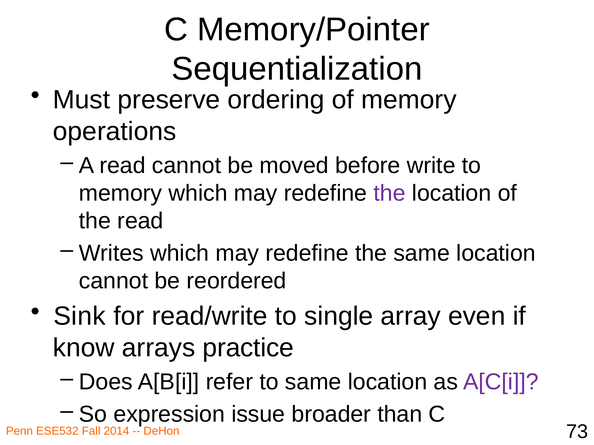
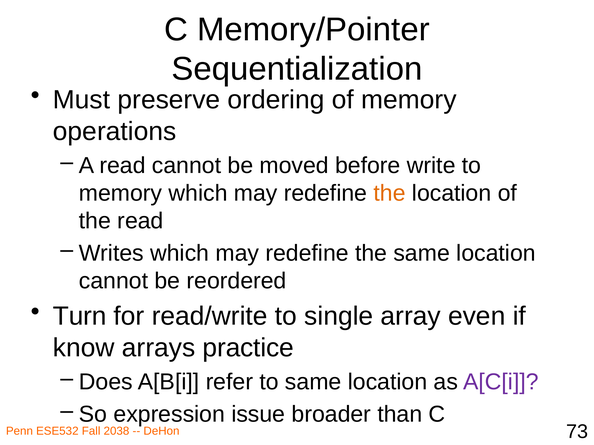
the at (390, 193) colour: purple -> orange
Sink: Sink -> Turn
2014: 2014 -> 2038
